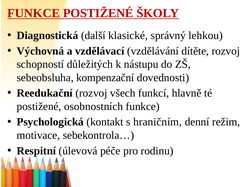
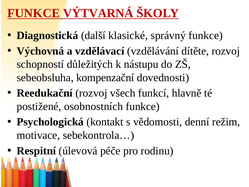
FUNKCE POSTIŽENÉ: POSTIŽENÉ -> VÝTVARNÁ
správný lehkou: lehkou -> funkce
hraničním: hraničním -> vědomosti
